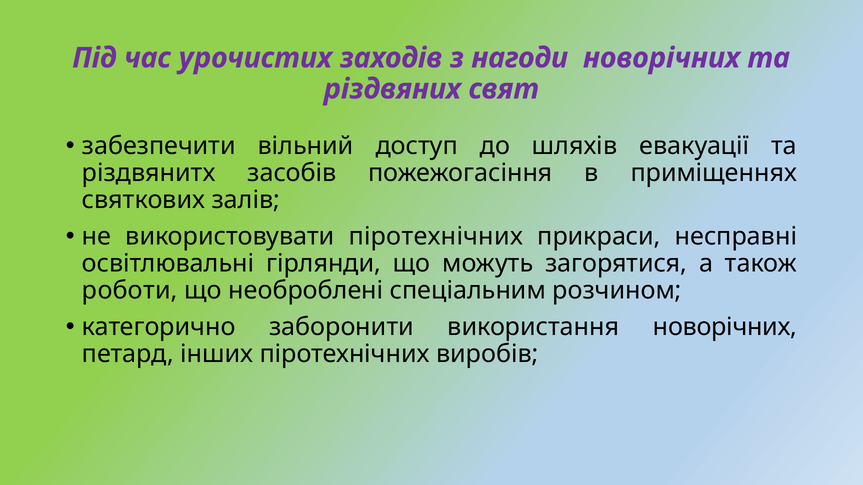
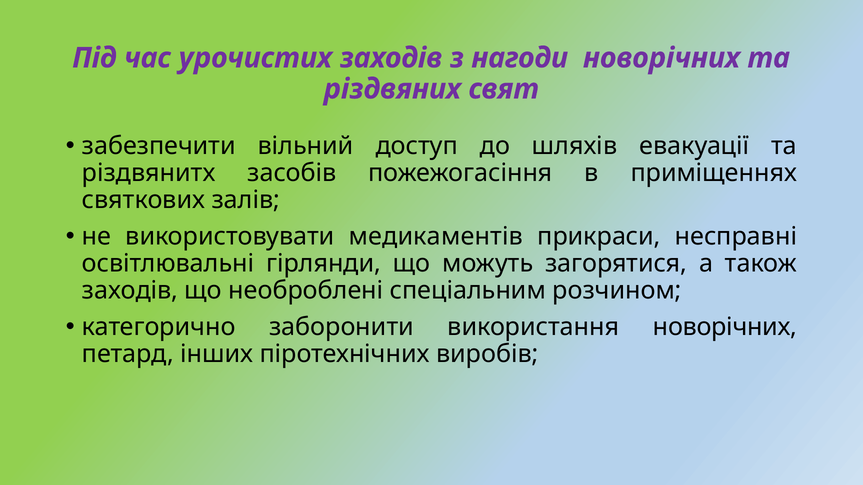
використовувати піротехнічних: піротехнічних -> медикаментів
роботи at (130, 291): роботи -> заходів
